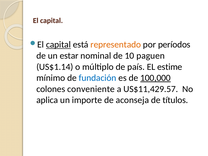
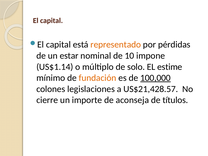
capital at (58, 45) underline: present -> none
períodos: períodos -> pérdidas
paguen: paguen -> impone
país: país -> solo
fundación colour: blue -> orange
conveniente: conveniente -> legislaciones
US$11,429.57: US$11,429.57 -> US$21,428.57
aplica: aplica -> cierre
